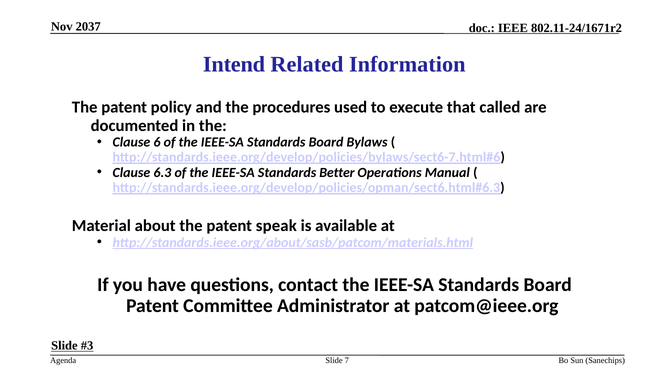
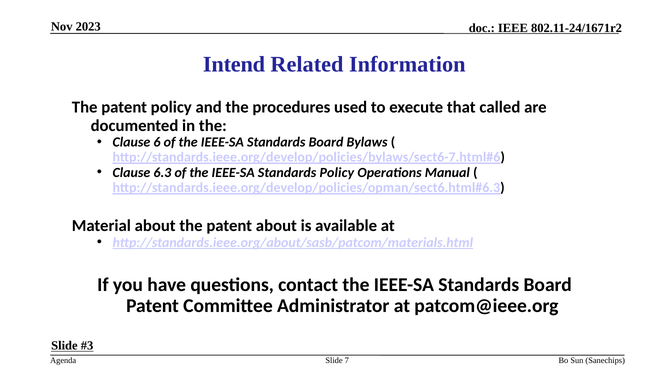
2037: 2037 -> 2023
Standards Better: Better -> Policy
patent speak: speak -> about
